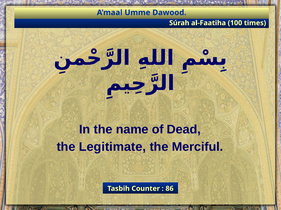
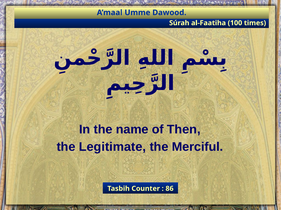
Dead: Dead -> Then
